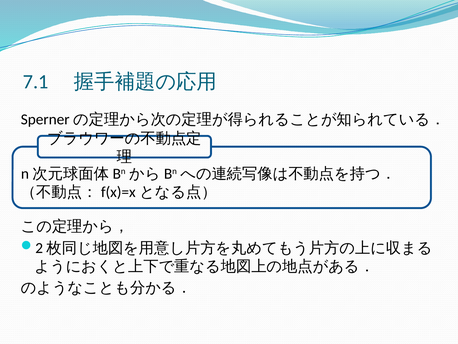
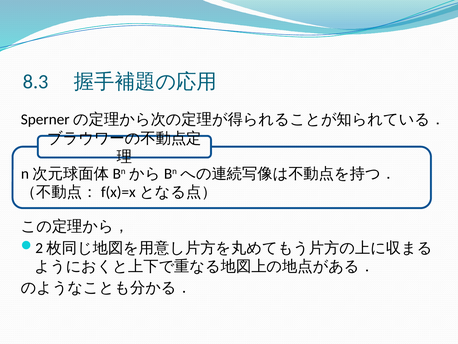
7.1: 7.1 -> 8.3
